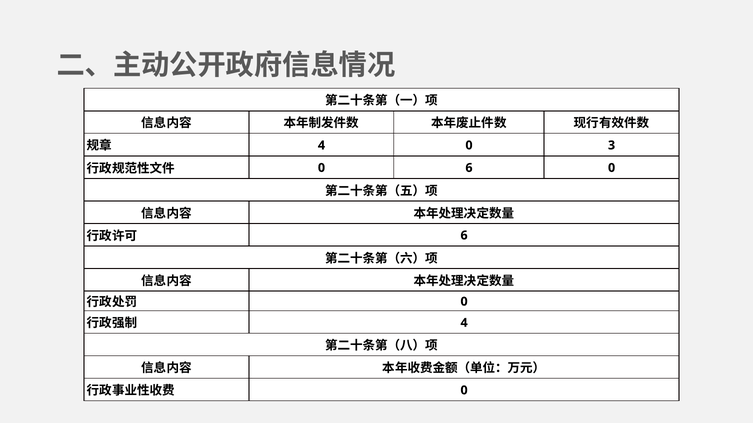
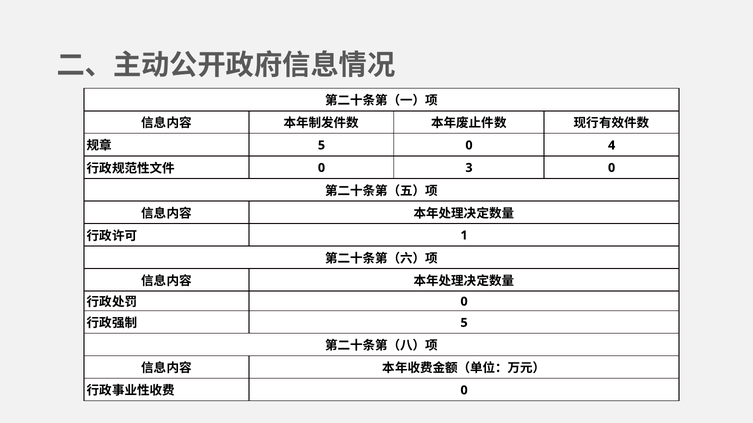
4 at (321, 145): 4 -> 5
3: 3 -> 4
0 6: 6 -> 3
6 at (464, 236): 6 -> 1
4 at (464, 323): 4 -> 5
